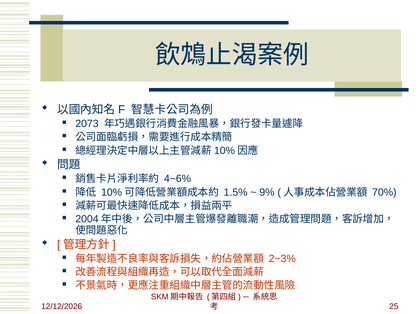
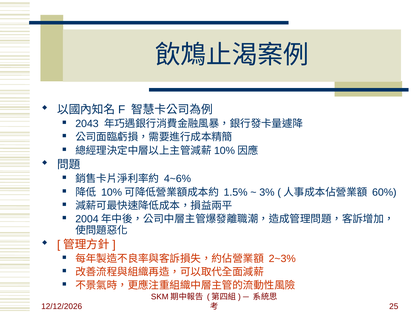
2073: 2073 -> 2043
9%: 9% -> 3%
70%: 70% -> 60%
